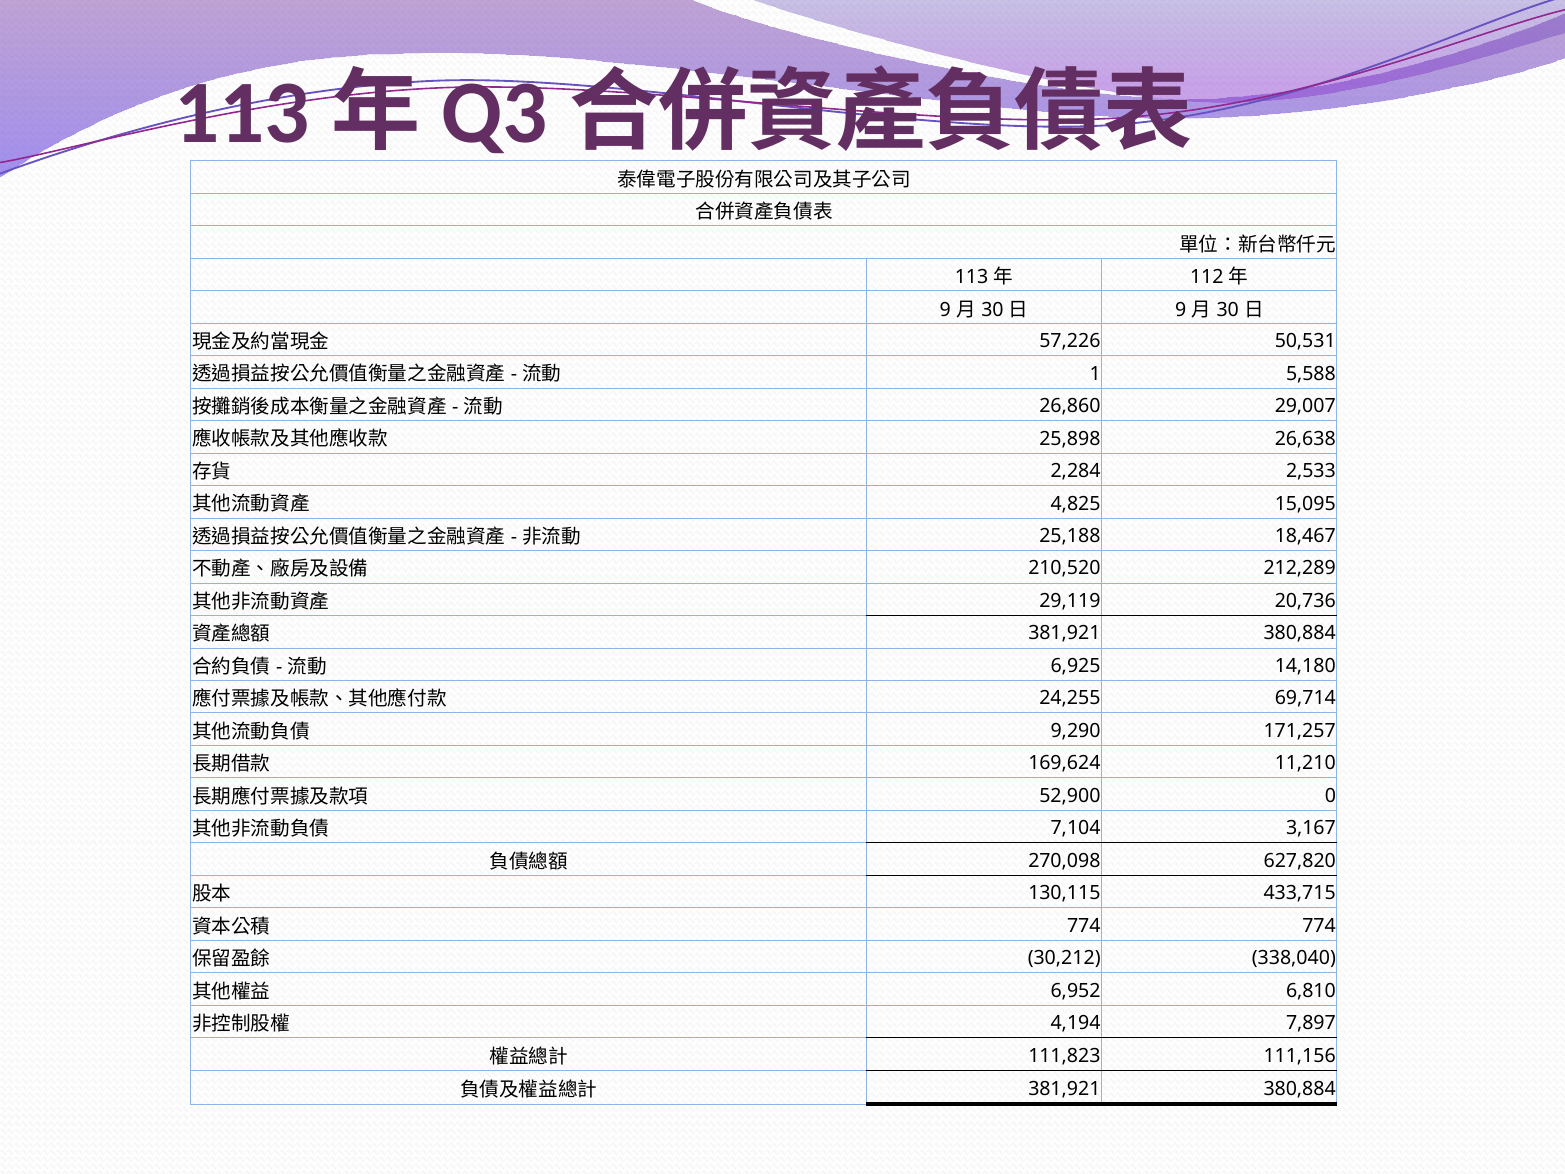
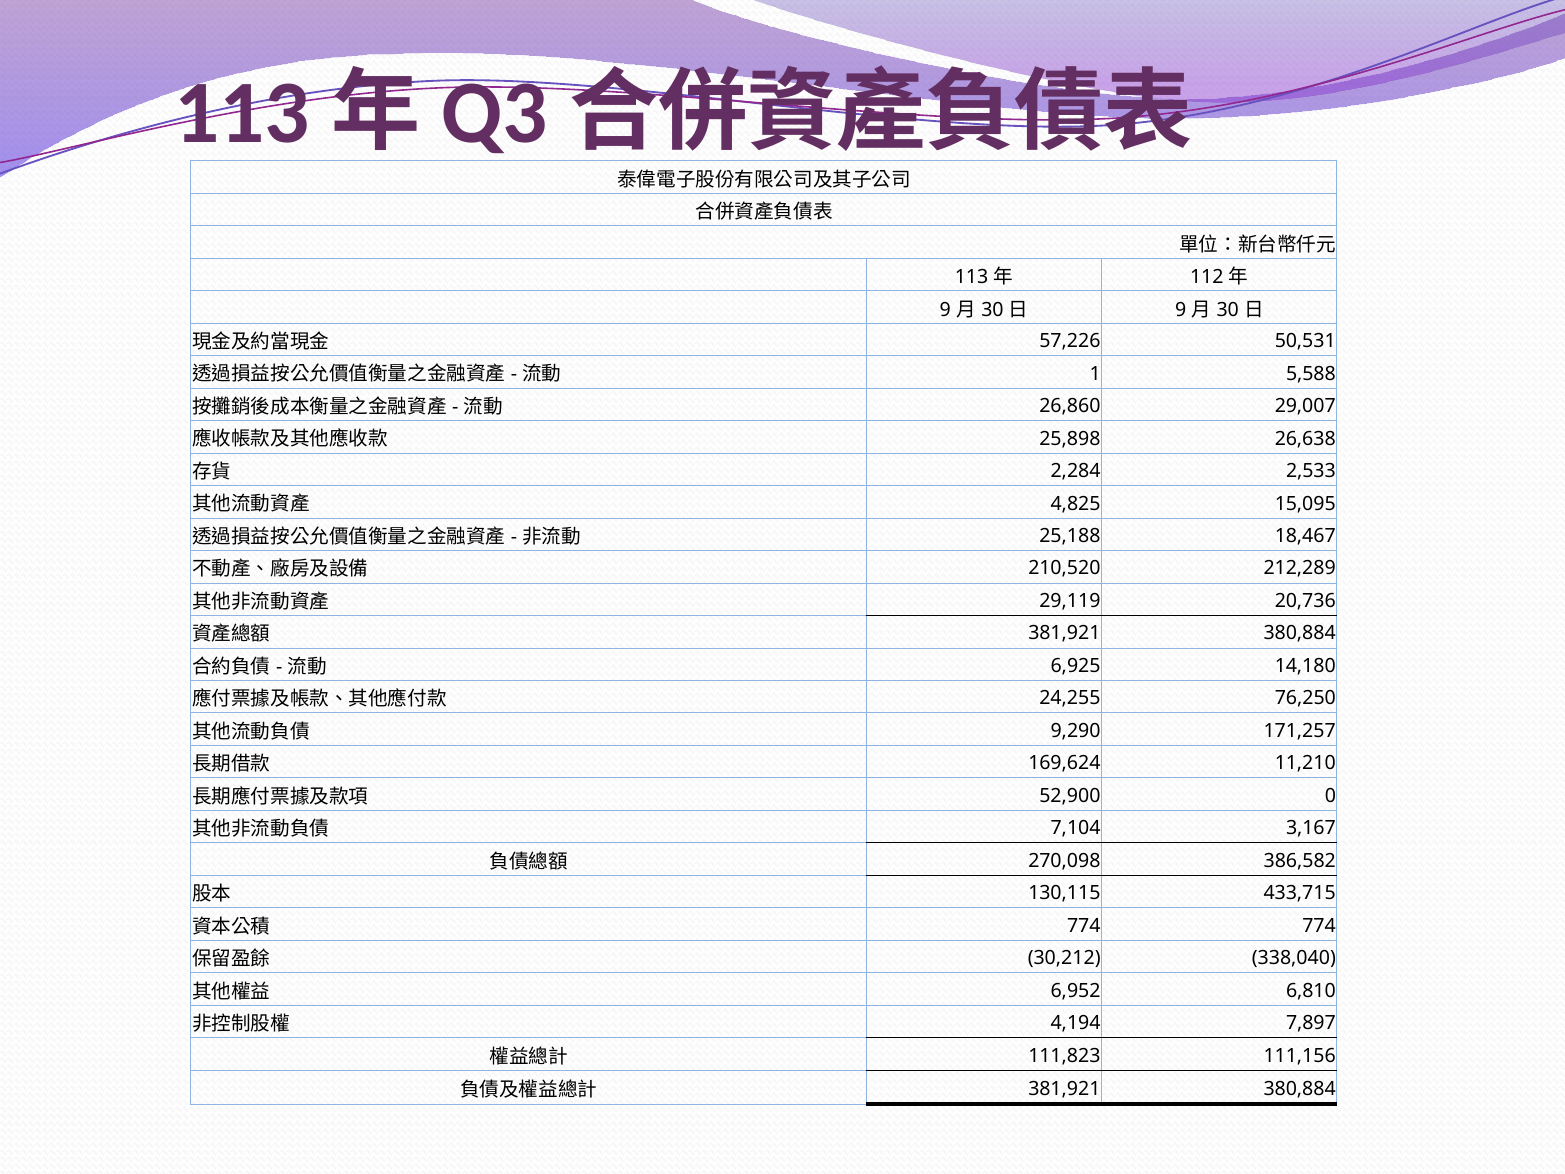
69,714: 69,714 -> 76,250
627,820: 627,820 -> 386,582
